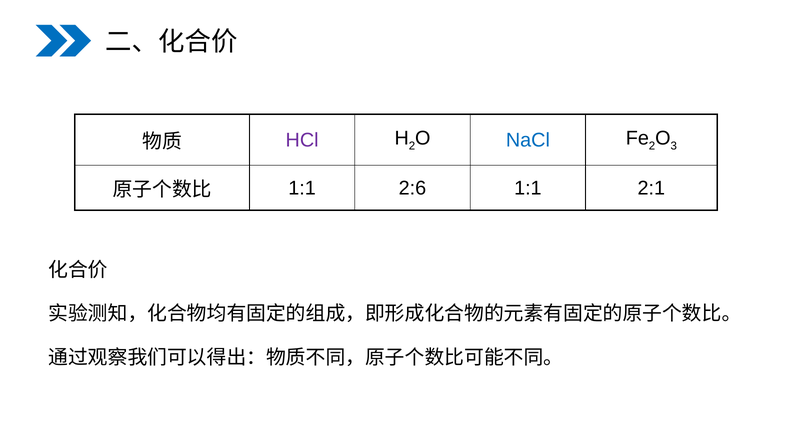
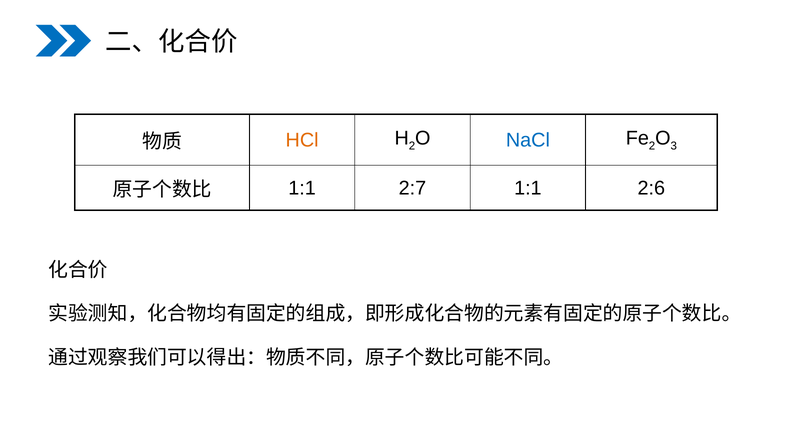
HCl colour: purple -> orange
2:6: 2:6 -> 2:7
2:1: 2:1 -> 2:6
